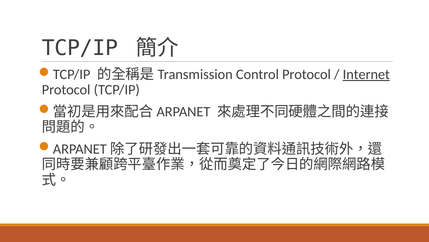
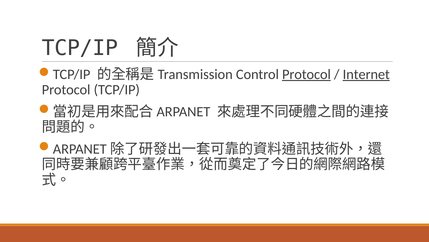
Protocol at (306, 74) underline: none -> present
